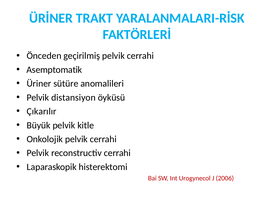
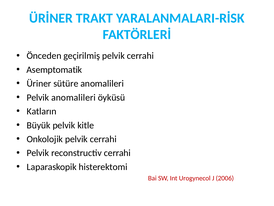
Pelvik distansiyon: distansiyon -> anomalileri
Çıkarılır: Çıkarılır -> Katların
